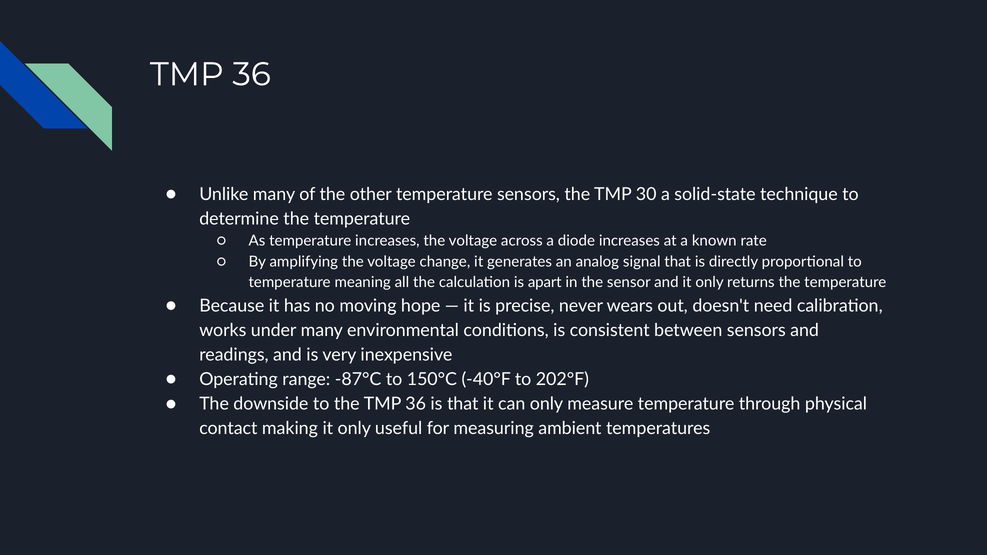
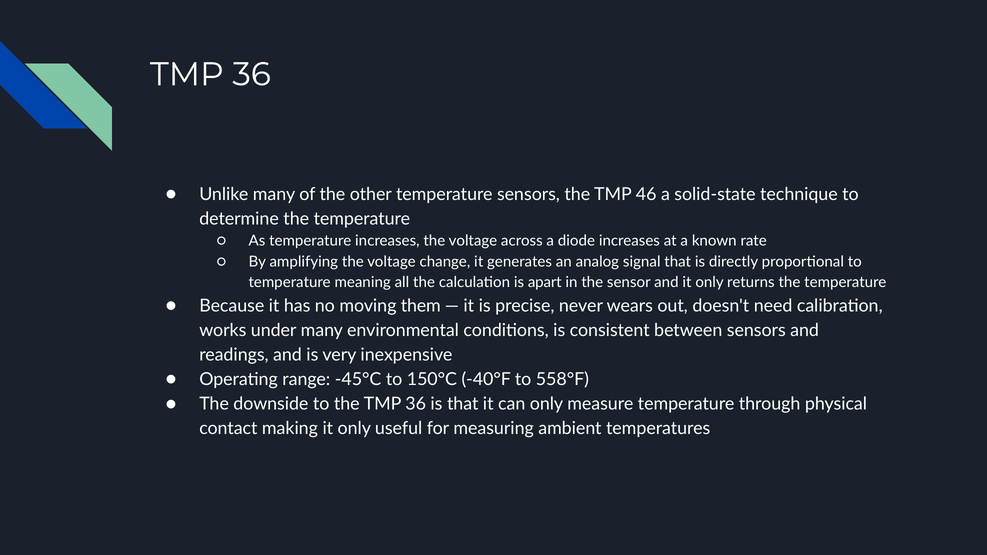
30: 30 -> 46
hope: hope -> them
-87°C: -87°C -> -45°C
202°F: 202°F -> 558°F
